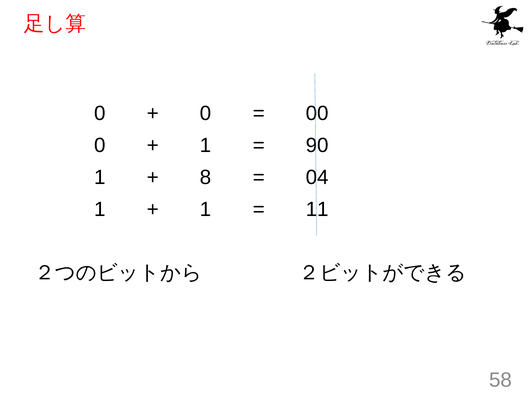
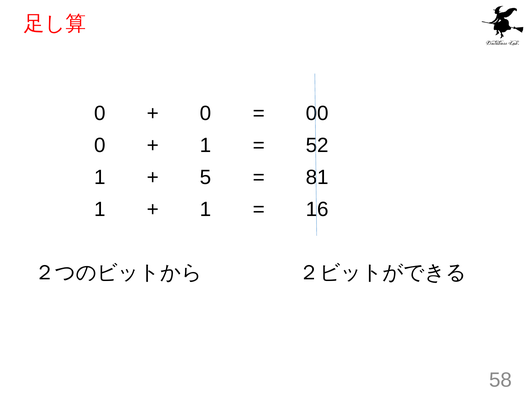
90: 90 -> 52
8: 8 -> 5
04: 04 -> 81
11: 11 -> 16
